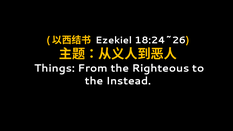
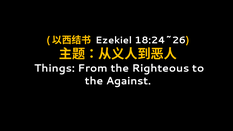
Instead: Instead -> Against
